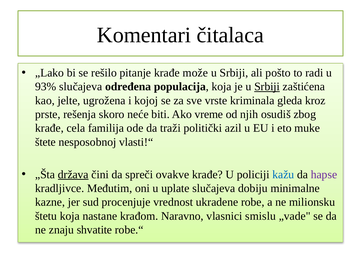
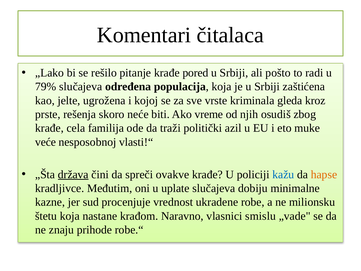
može: može -> pored
93%: 93% -> 79%
Srbiji at (267, 87) underline: present -> none
štete: štete -> veće
hapse colour: purple -> orange
shvatite: shvatite -> prihode
